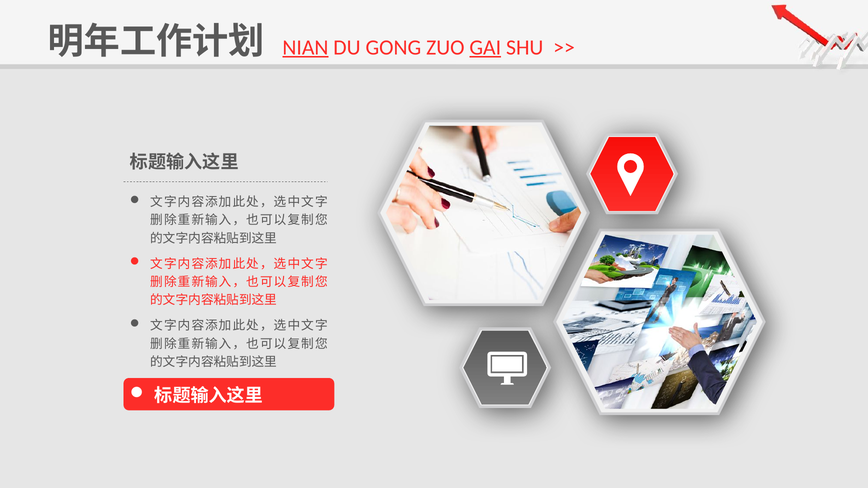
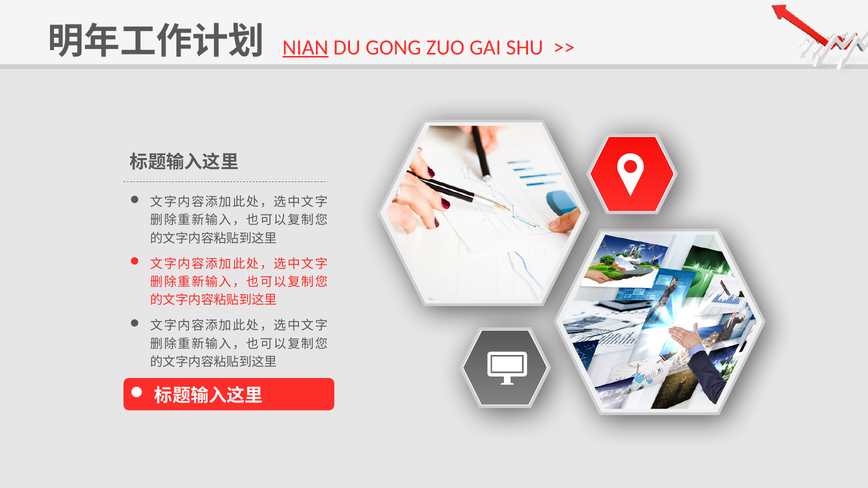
GAI underline: present -> none
